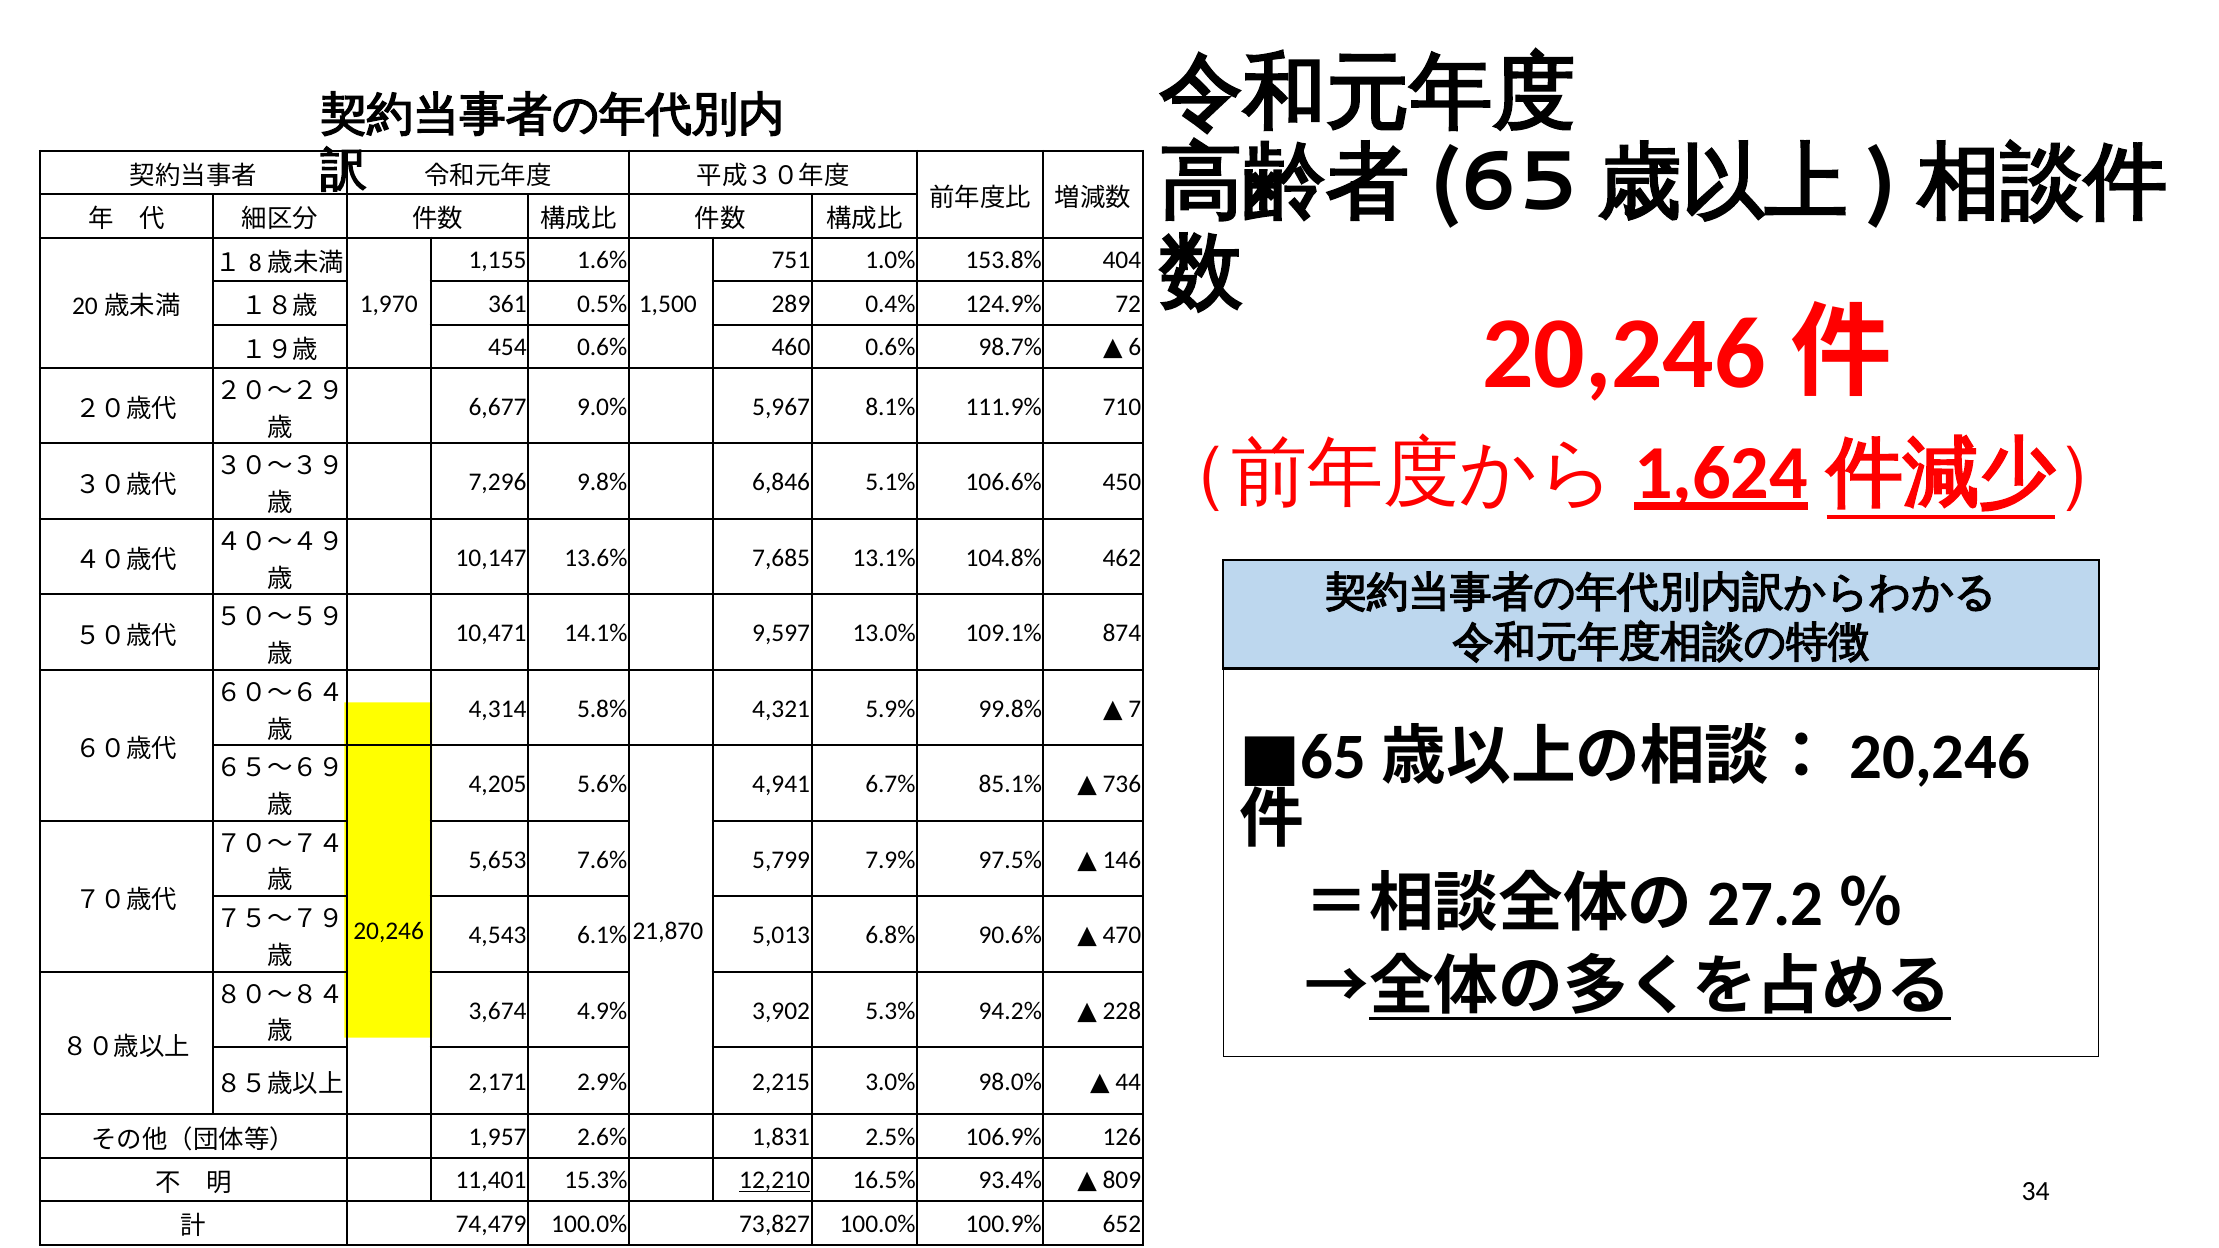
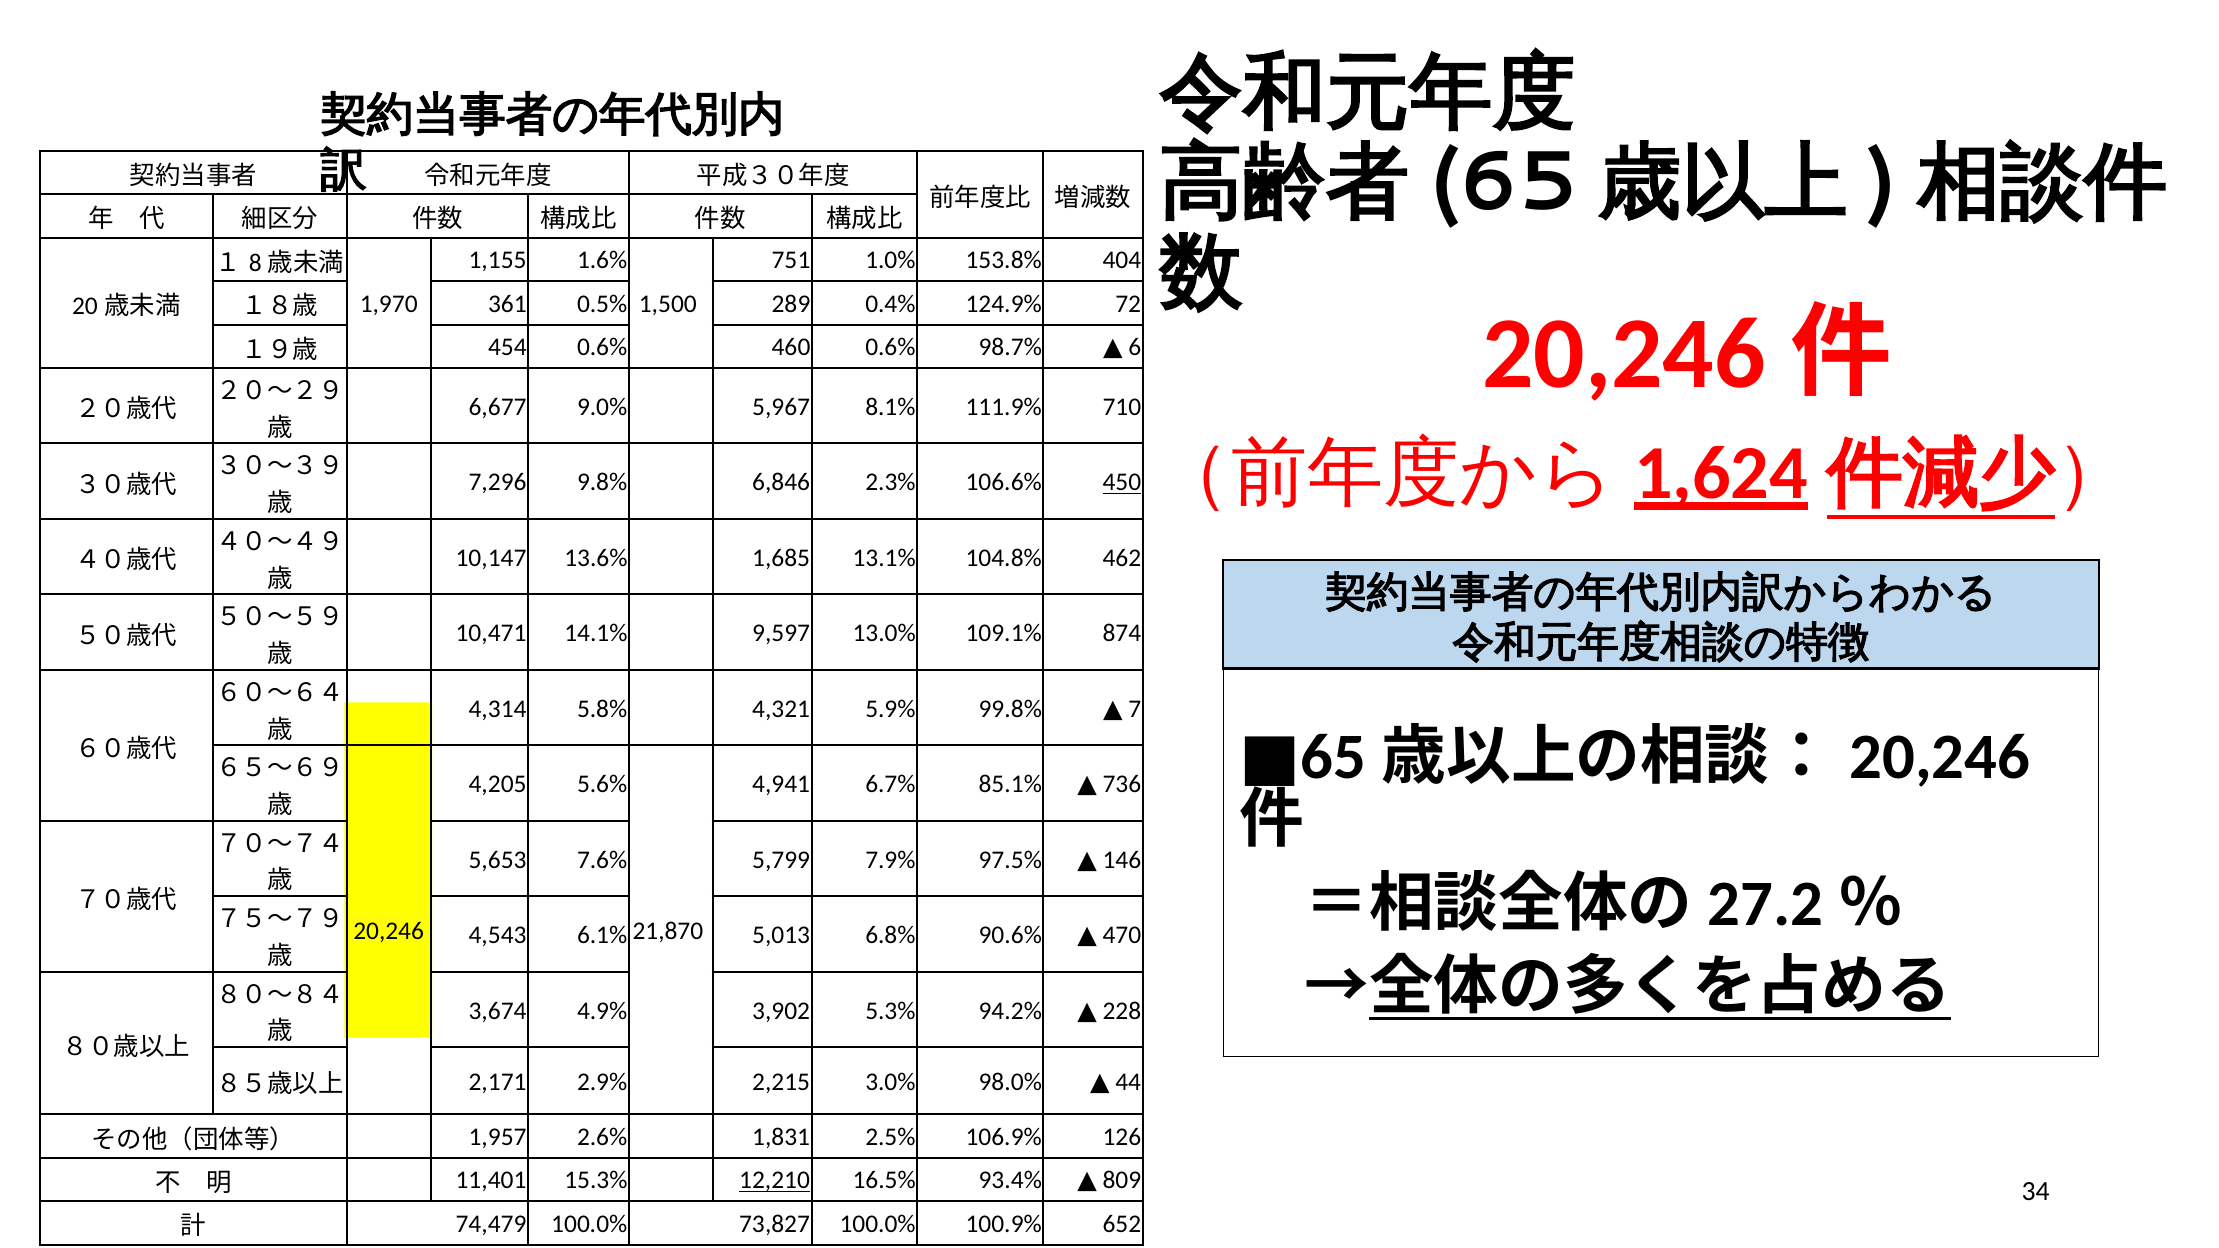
5.1%: 5.1% -> 2.3%
450 underline: none -> present
7,685: 7,685 -> 1,685
